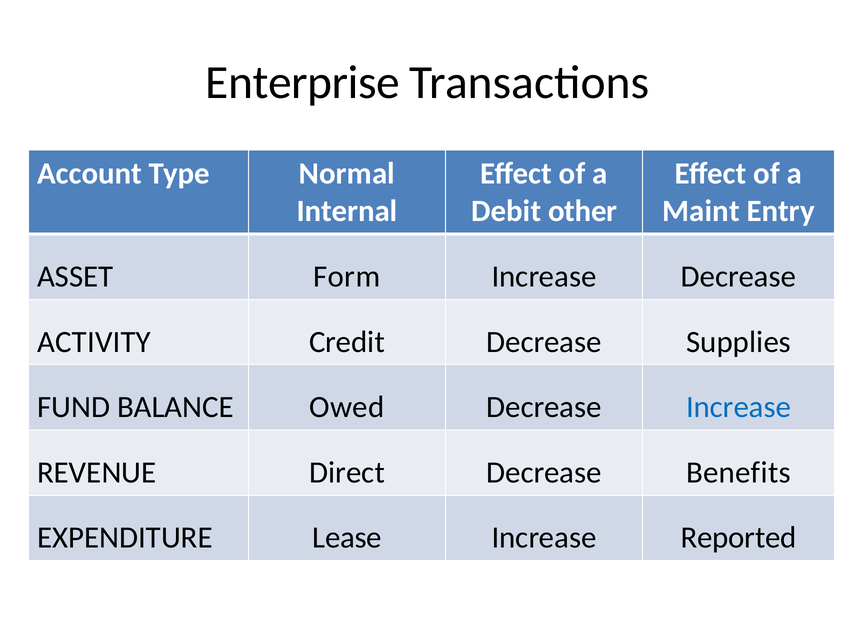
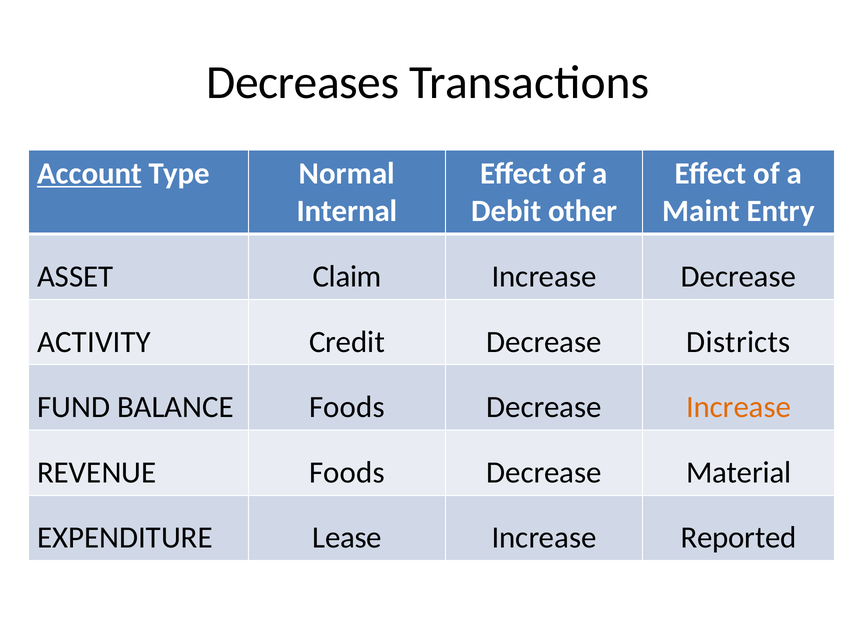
Enterprise: Enterprise -> Decreases
Account underline: none -> present
Form: Form -> Claim
Supplies: Supplies -> Districts
BALANCE Owed: Owed -> Foods
Increase at (739, 407) colour: blue -> orange
REVENUE Direct: Direct -> Foods
Benefits: Benefits -> Material
